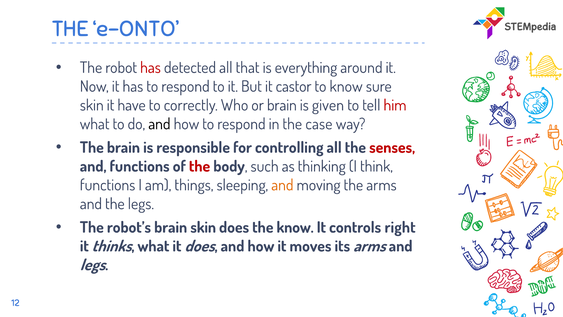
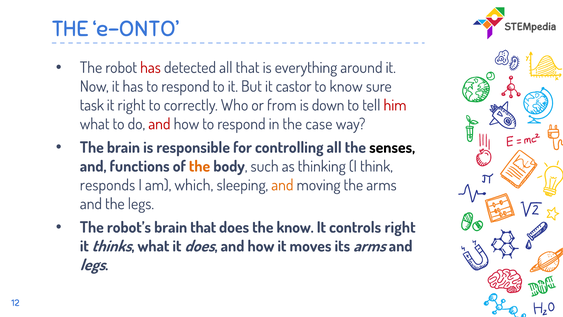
skin at (92, 105): skin -> task
it have: have -> right
or brain: brain -> from
given: given -> down
and at (159, 124) colour: black -> red
senses colour: red -> black
the at (200, 166) colour: red -> orange
functions at (108, 185): functions -> responds
things: things -> which
brain skin: skin -> that
